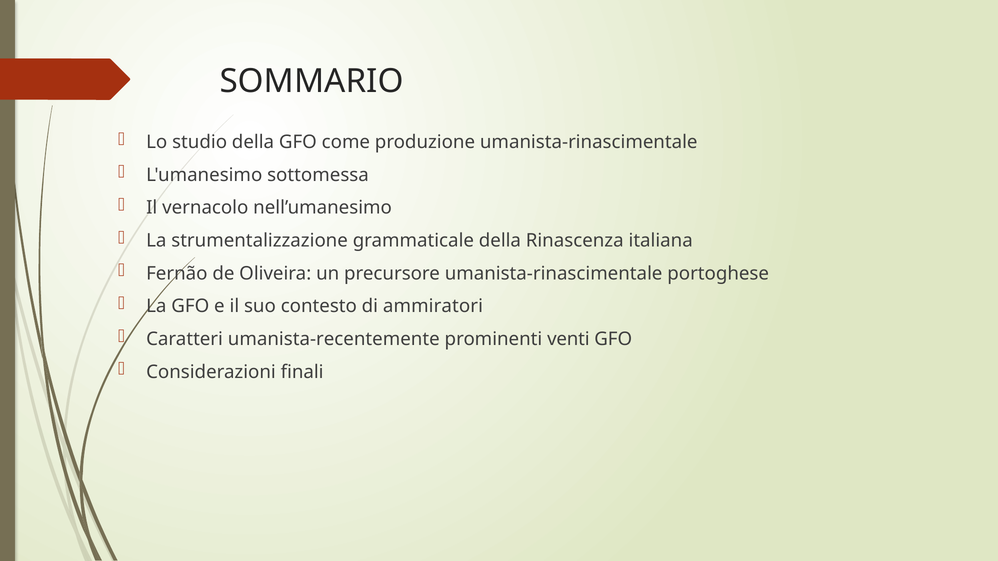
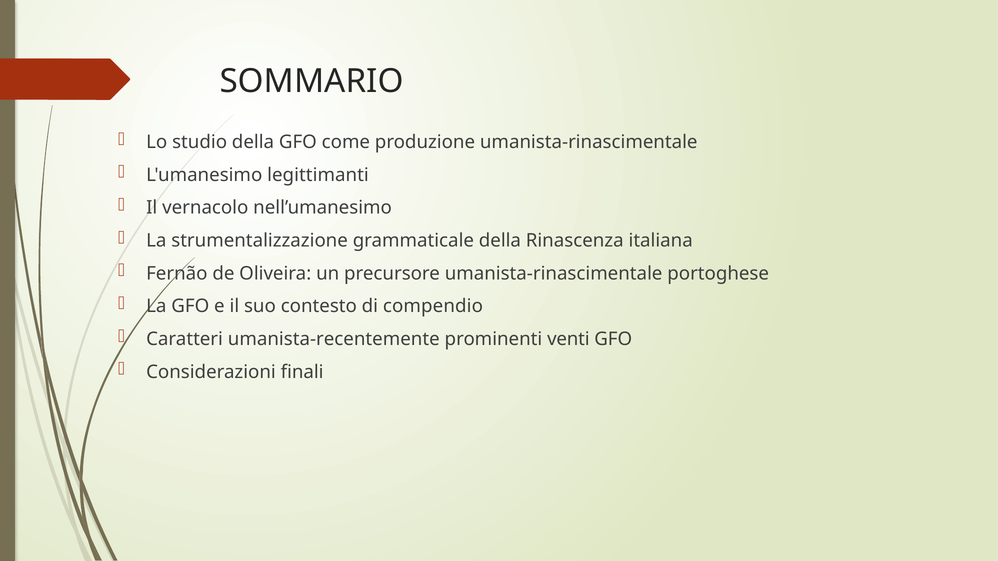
sottomessa: sottomessa -> legittimanti
ammiratori: ammiratori -> compendio
